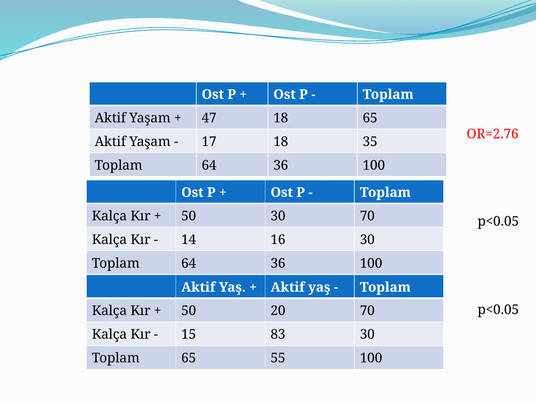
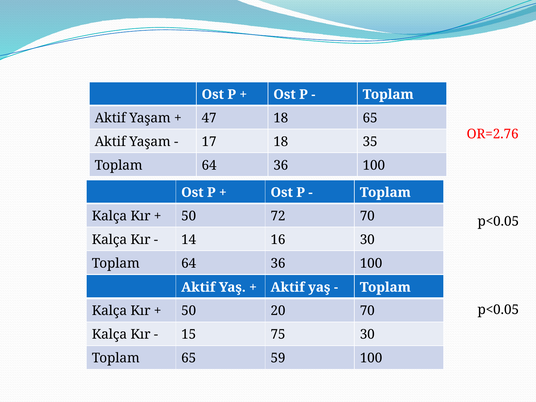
50 30: 30 -> 72
83: 83 -> 75
55: 55 -> 59
